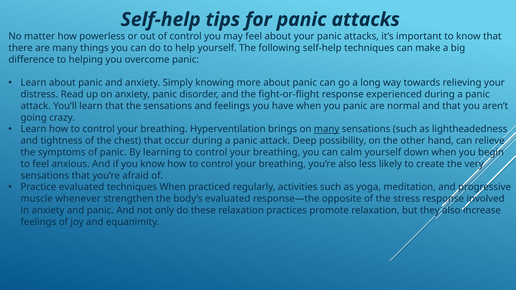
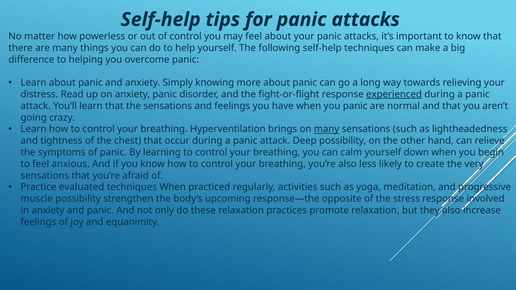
experienced underline: none -> present
muscle whenever: whenever -> possibility
body’s evaluated: evaluated -> upcoming
